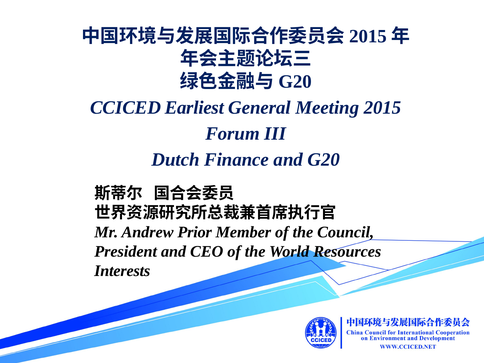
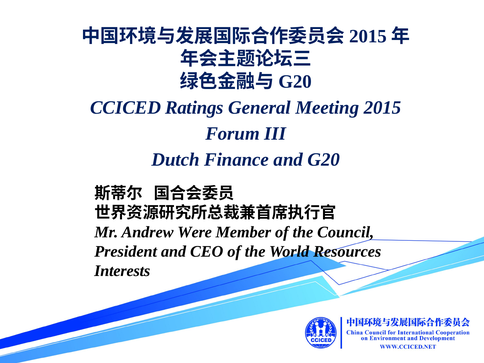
Earliest: Earliest -> Ratings
Prior: Prior -> Were
